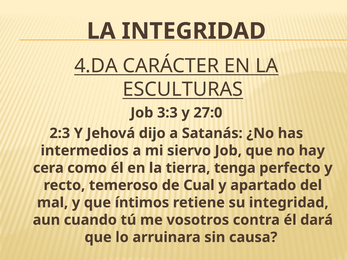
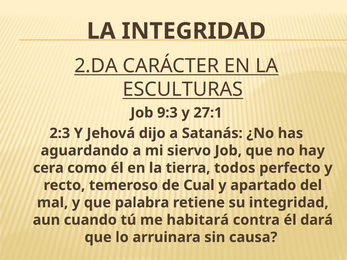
4.DA: 4.DA -> 2.DA
3:3: 3:3 -> 9:3
27:0: 27:0 -> 27:1
intermedios: intermedios -> aguardando
tenga: tenga -> todos
íntimos: íntimos -> palabra
vosotros: vosotros -> habitará
